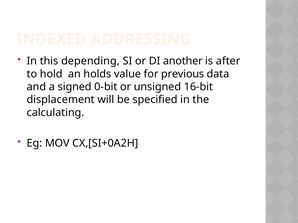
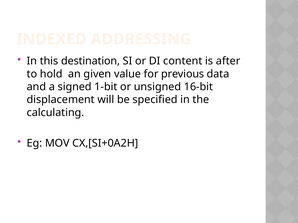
depending: depending -> destination
another: another -> content
holds: holds -> given
0-bit: 0-bit -> 1-bit
